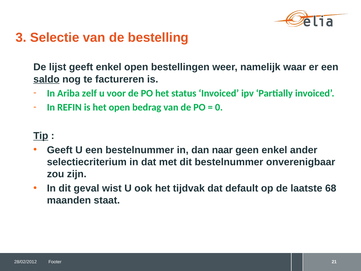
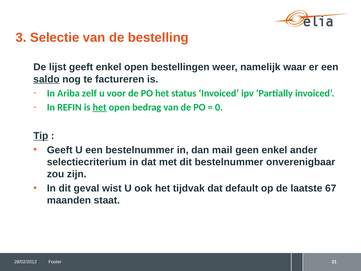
het at (100, 107) underline: none -> present
naar: naar -> mail
68: 68 -> 67
